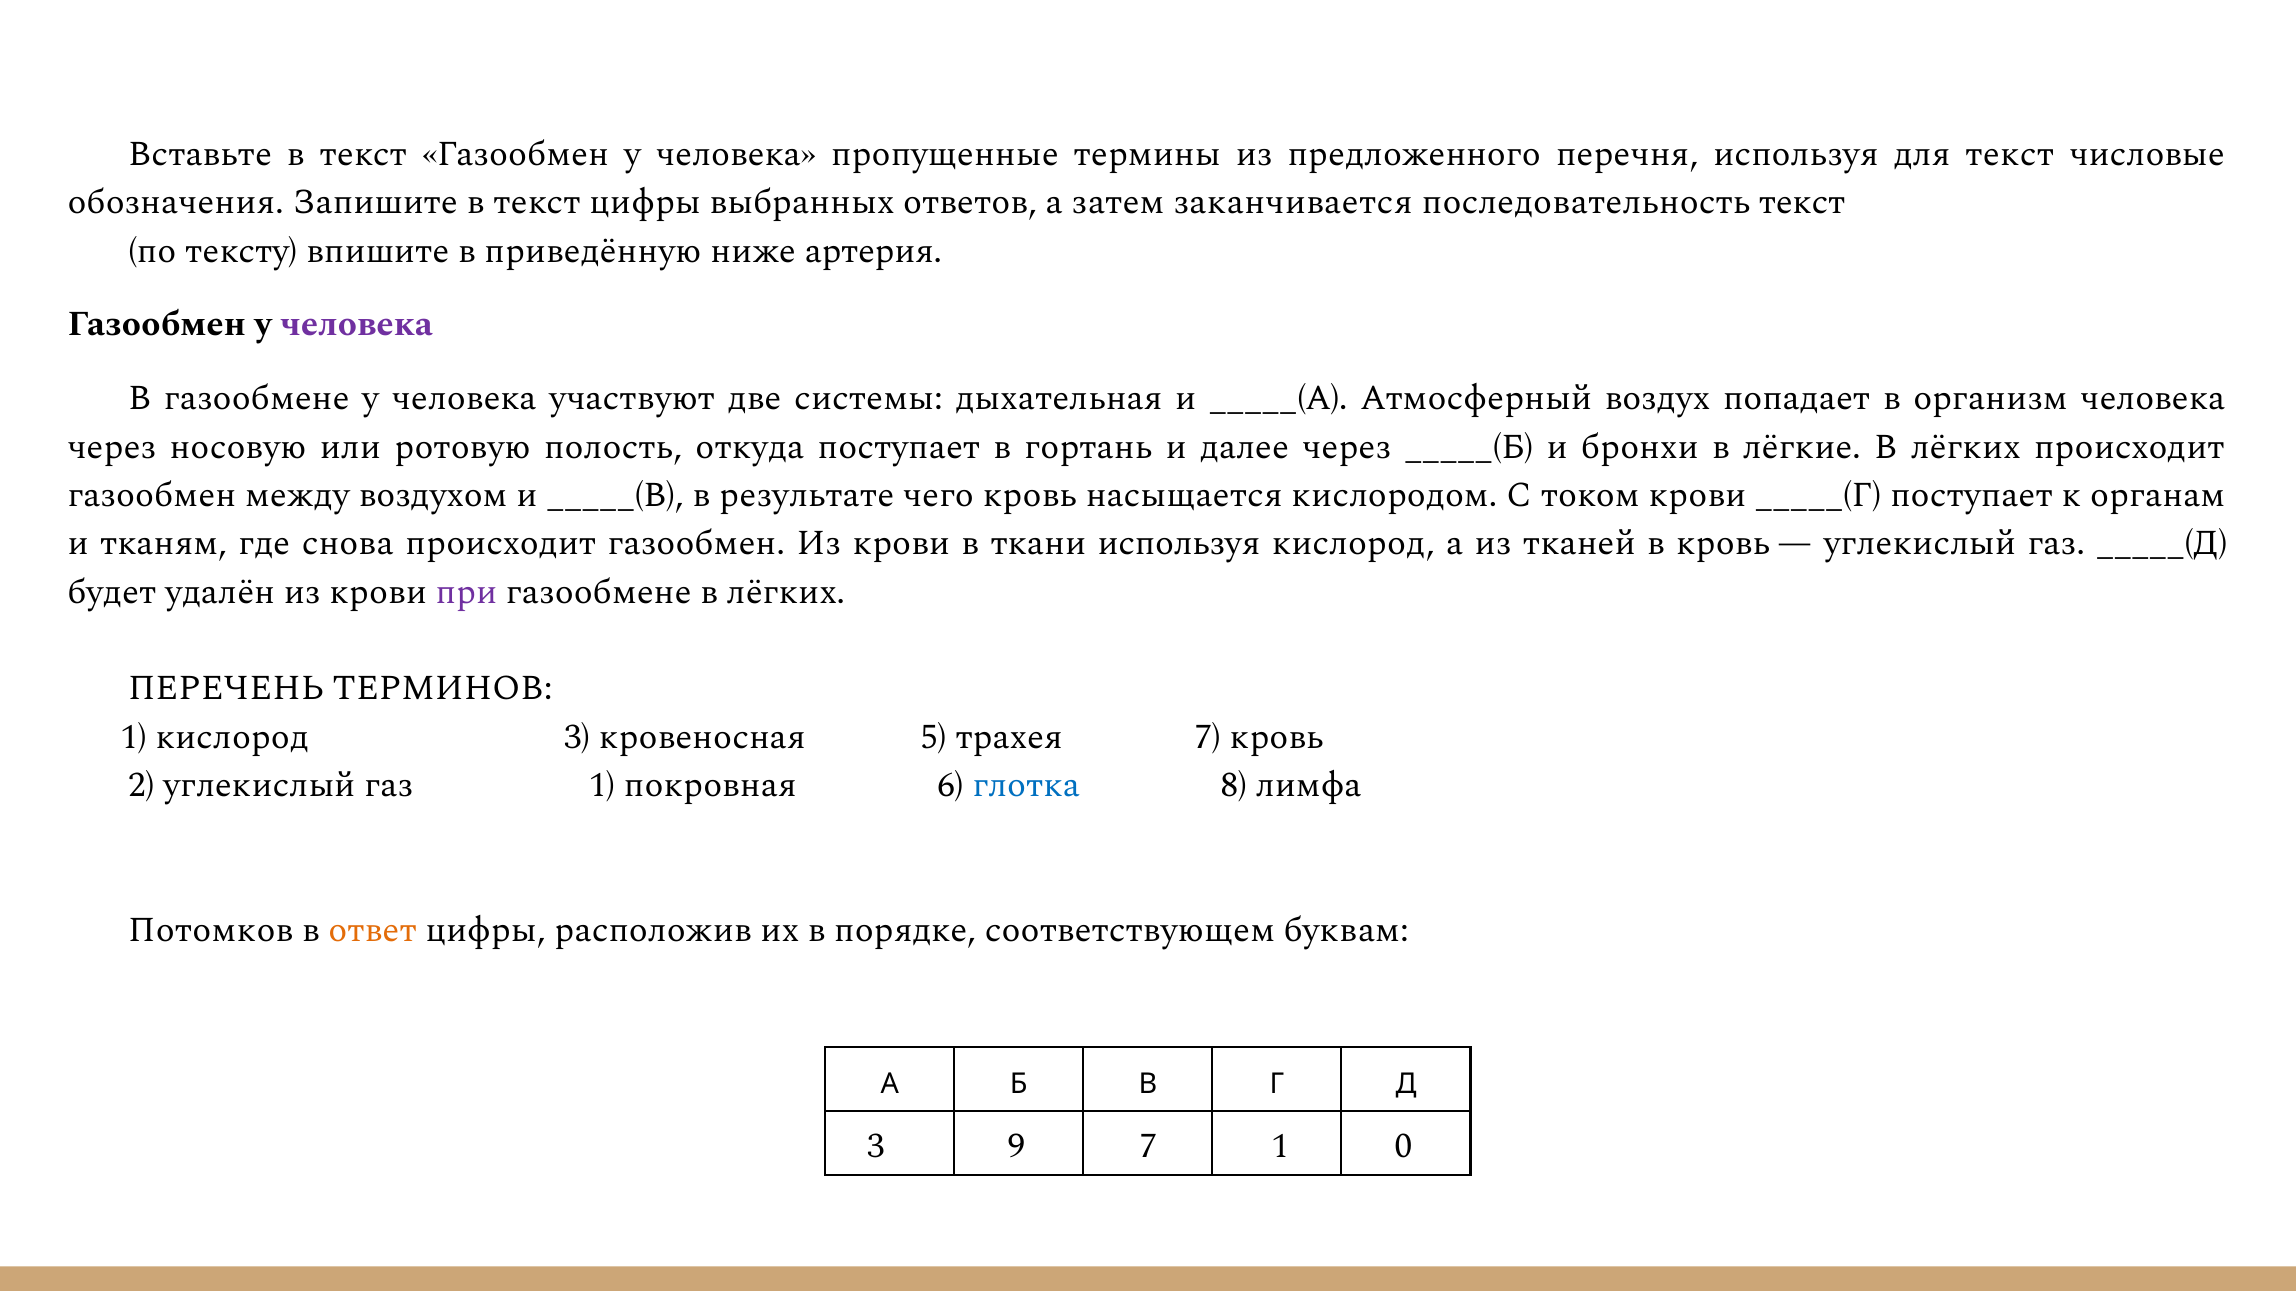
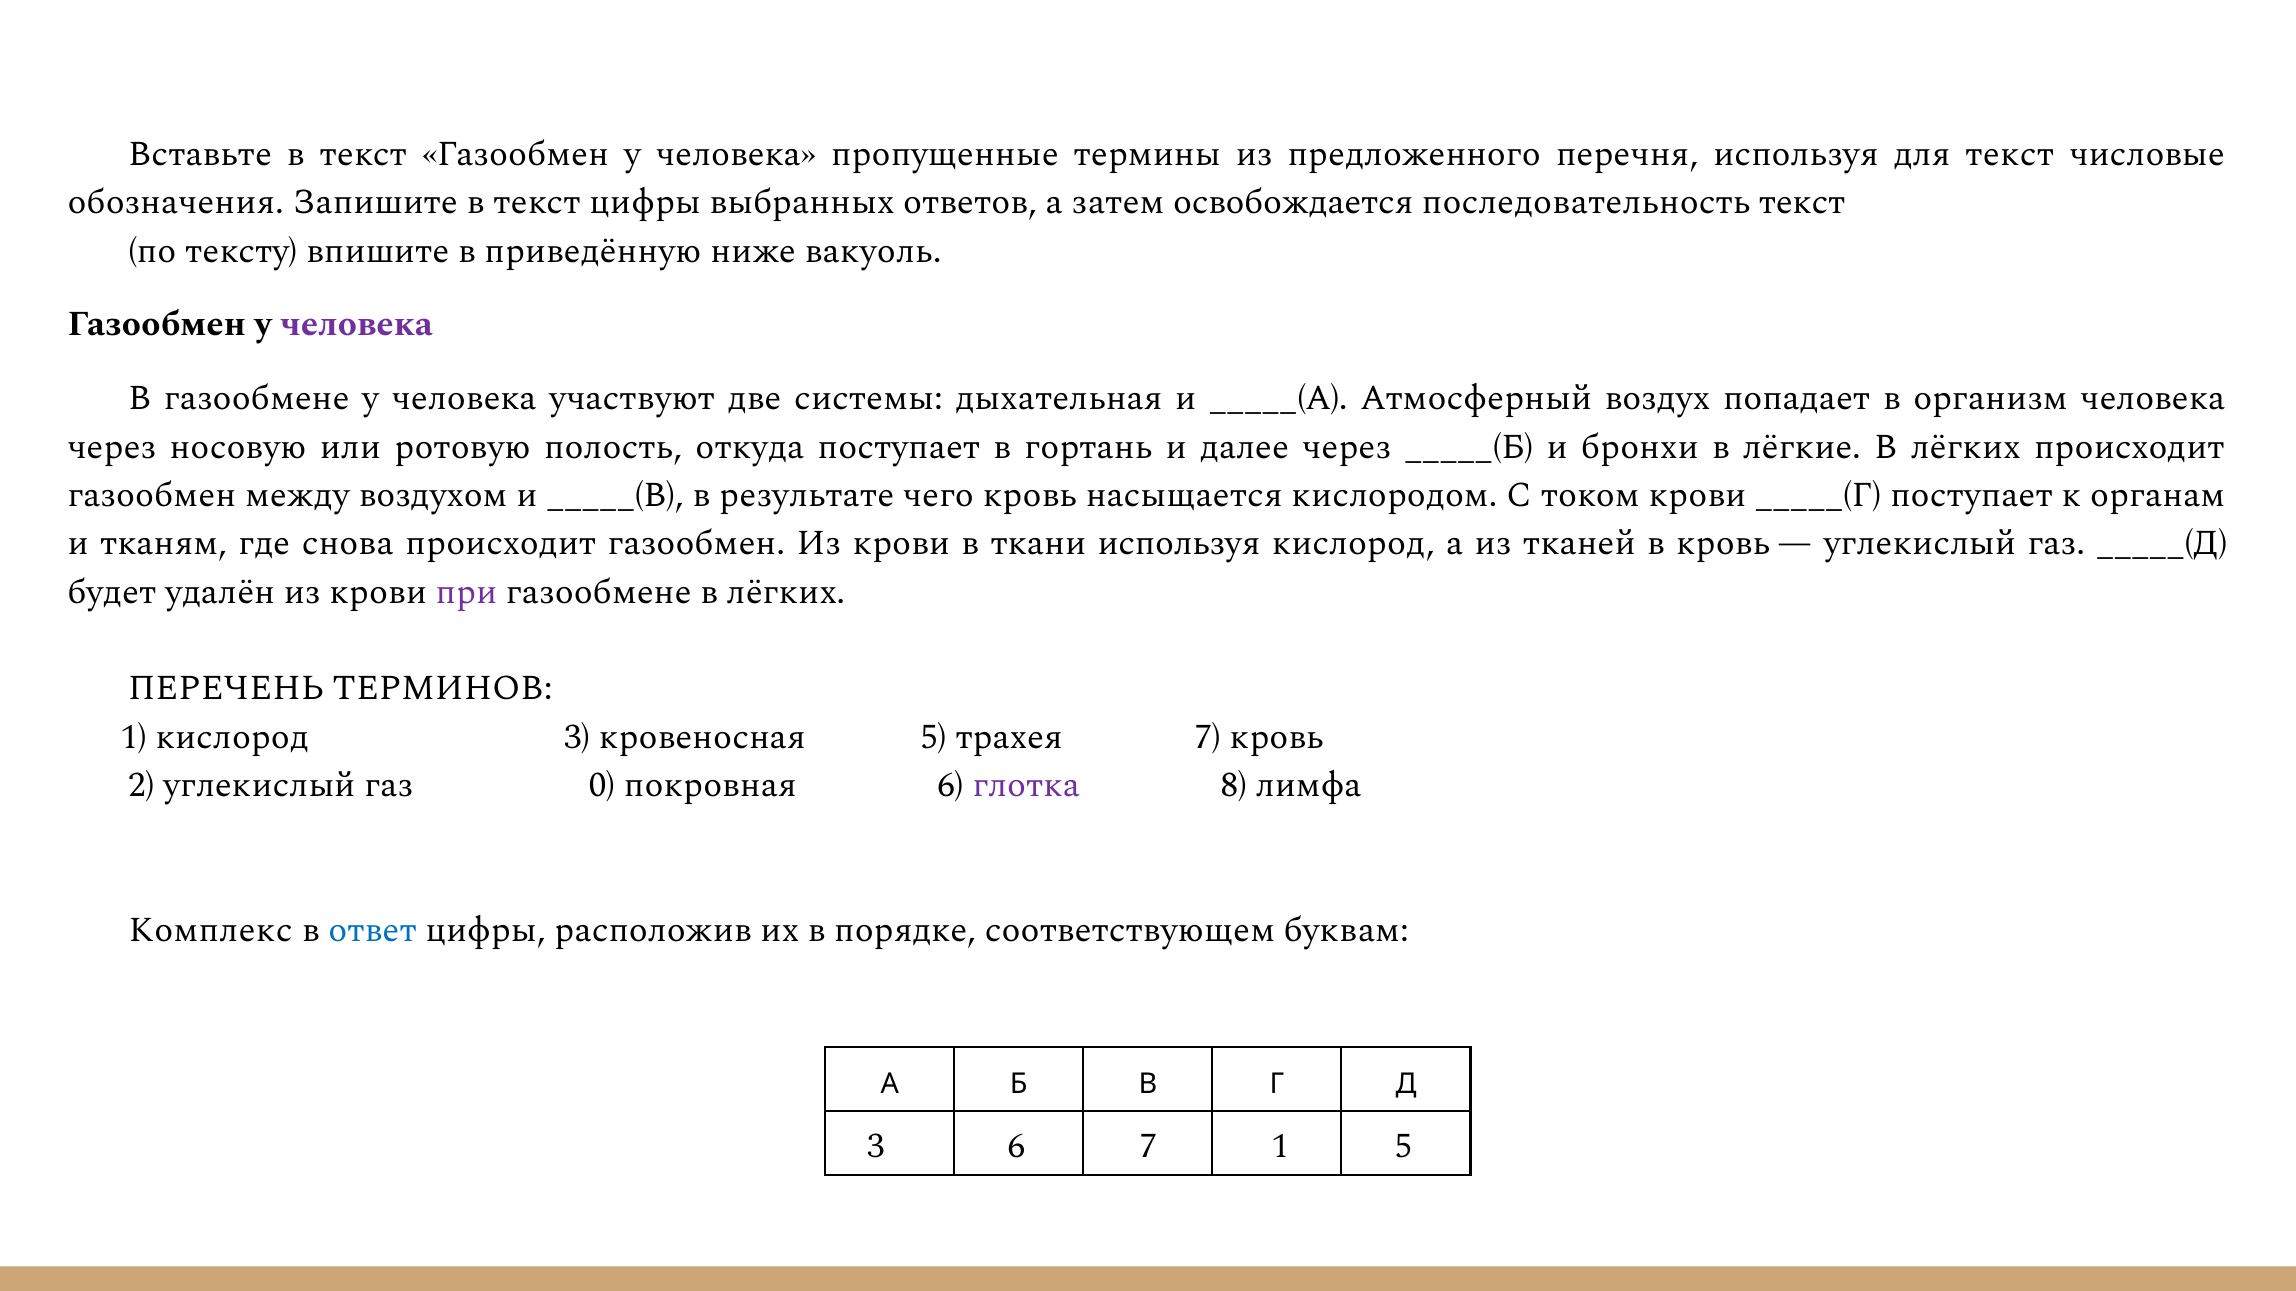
заканчивается: заканчивается -> освобождается
артерия: артерия -> вакуоль
газ 1: 1 -> 0
глотка colour: blue -> purple
Потомков: Потомков -> Комплекс
ответ colour: orange -> blue
3 9: 9 -> 6
1 0: 0 -> 5
